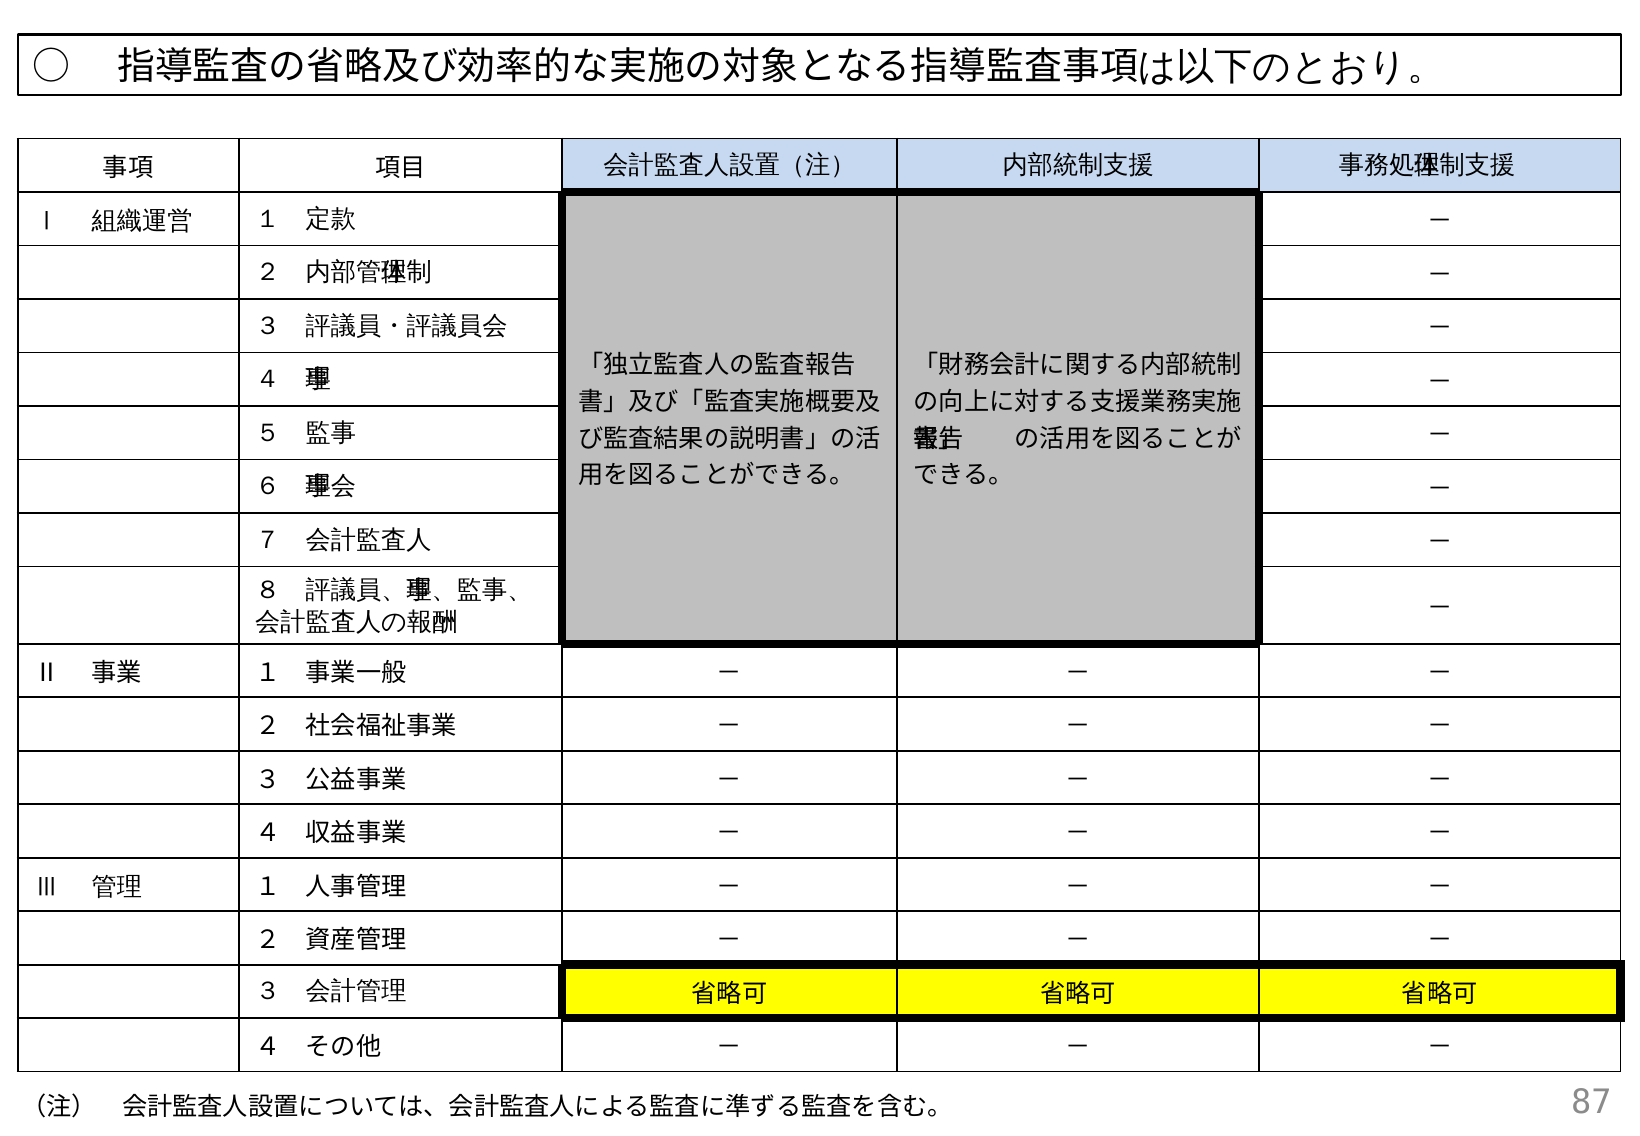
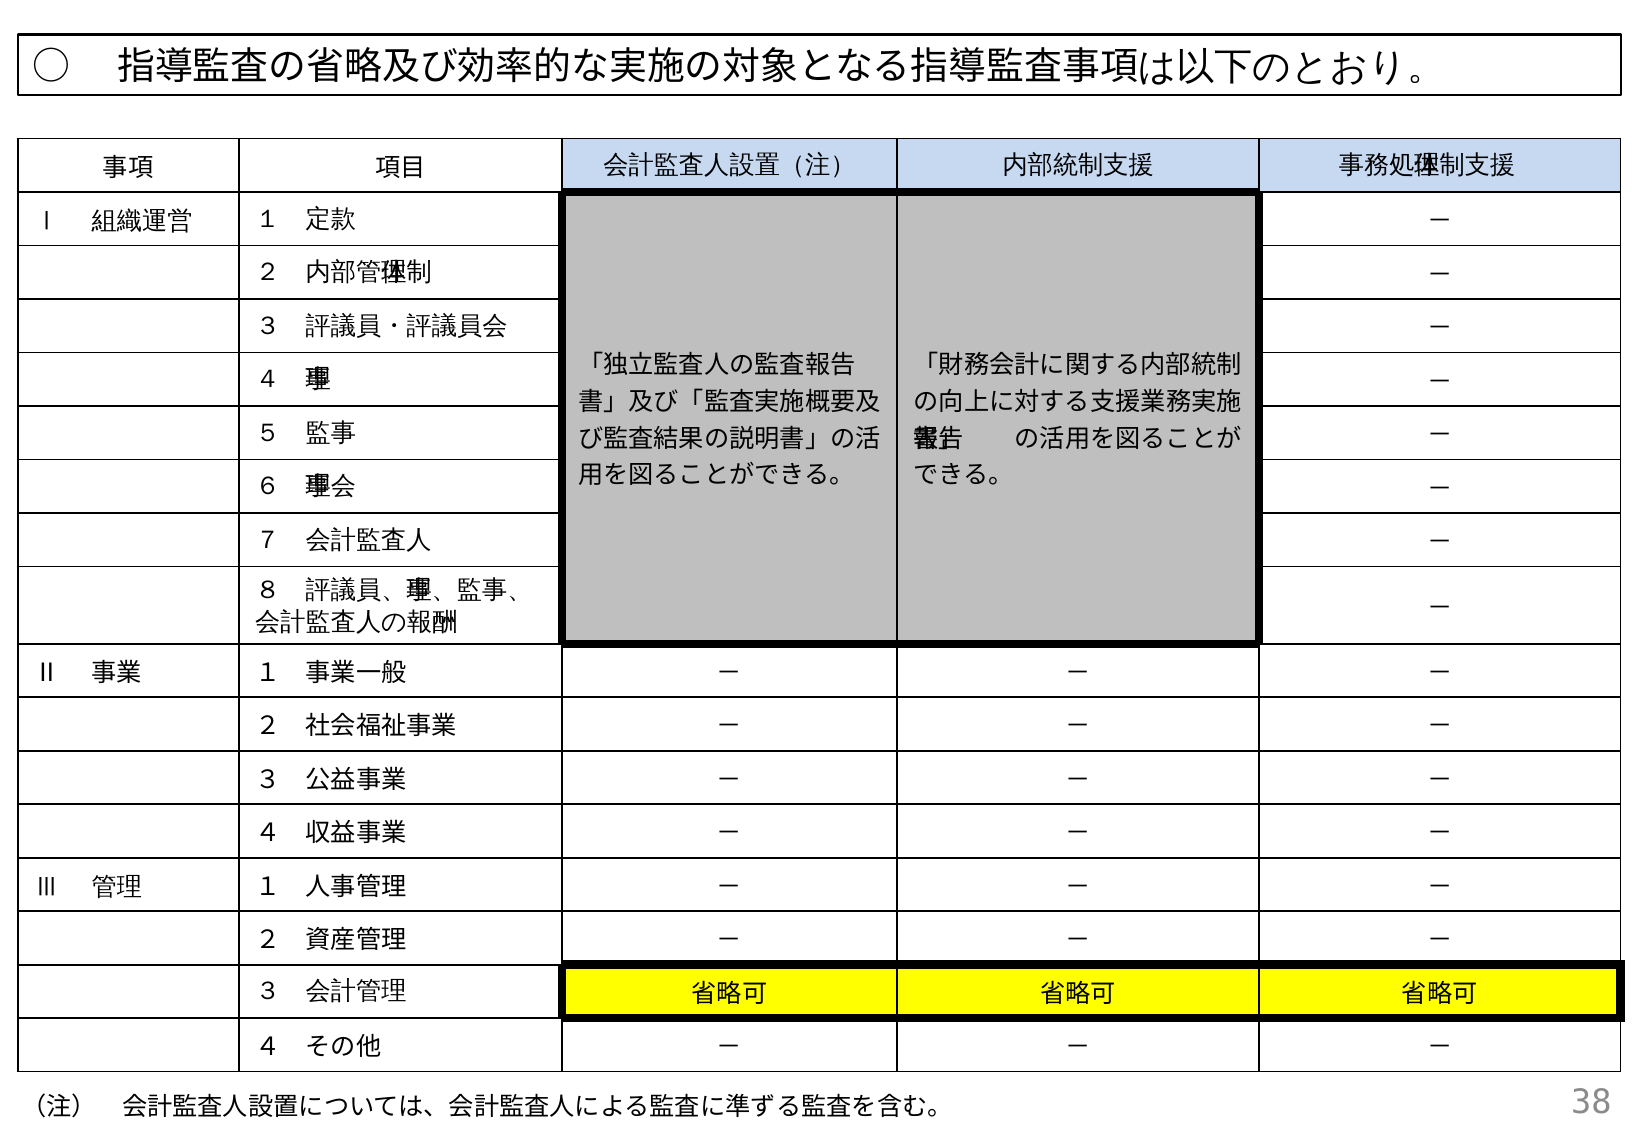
87: 87 -> 38
